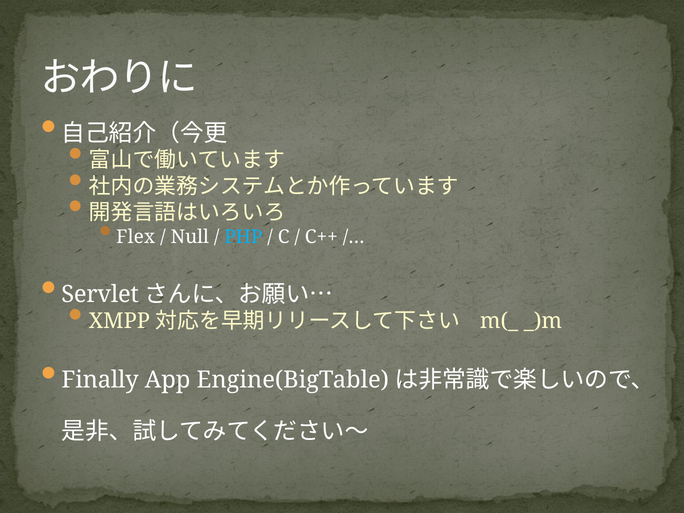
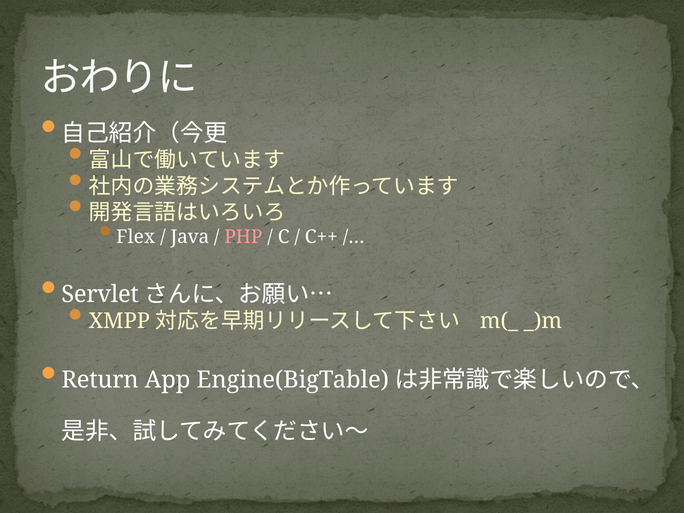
Null: Null -> Java
PHP colour: light blue -> pink
Finally: Finally -> Return
